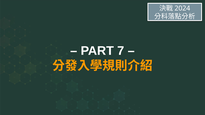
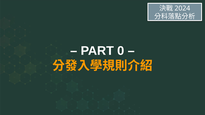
7: 7 -> 0
